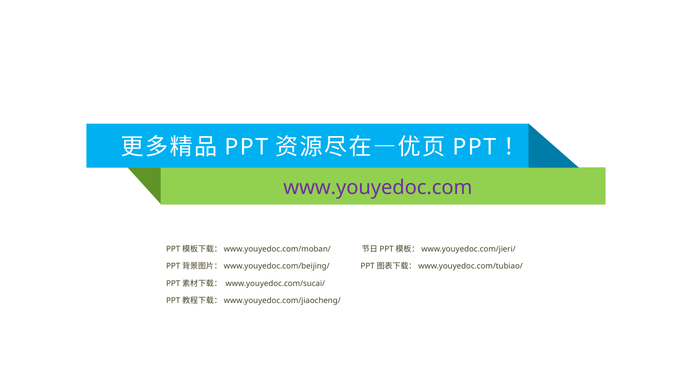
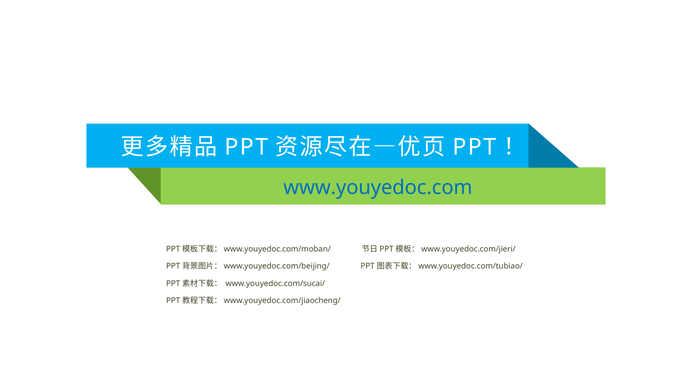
www.youyedoc.com colour: purple -> blue
